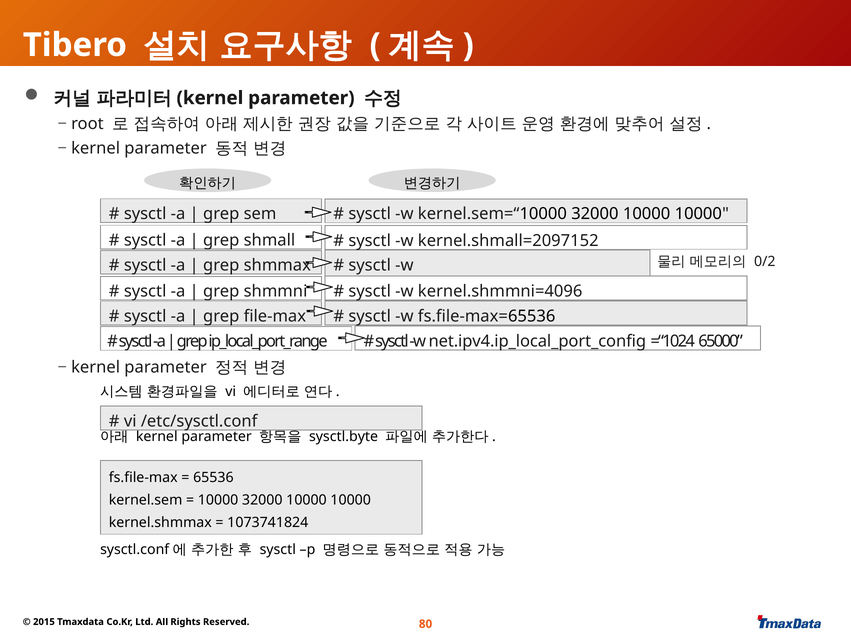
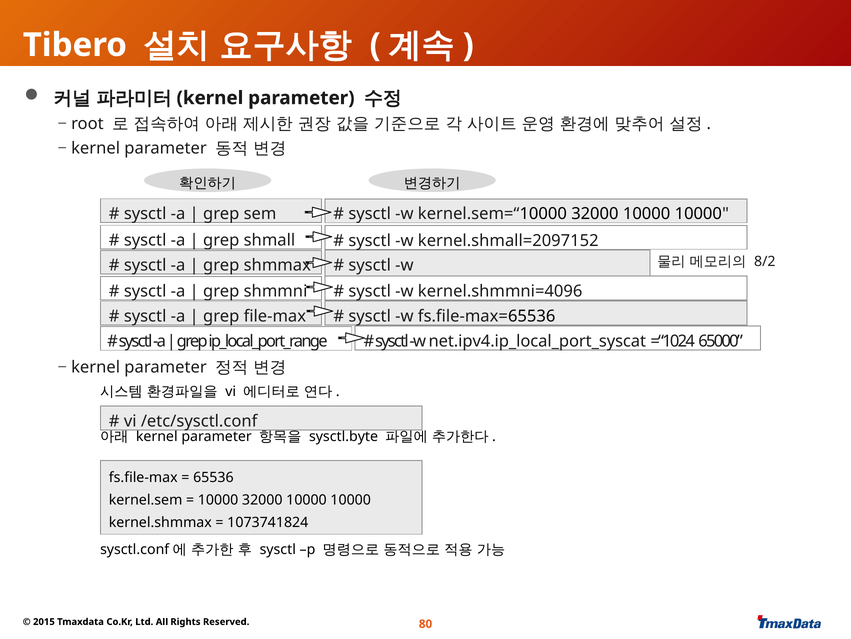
0/2: 0/2 -> 8/2
net.ipv4.ip_local_port_config: net.ipv4.ip_local_port_config -> net.ipv4.ip_local_port_syscat
